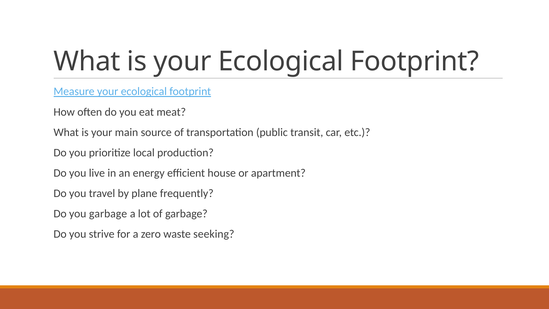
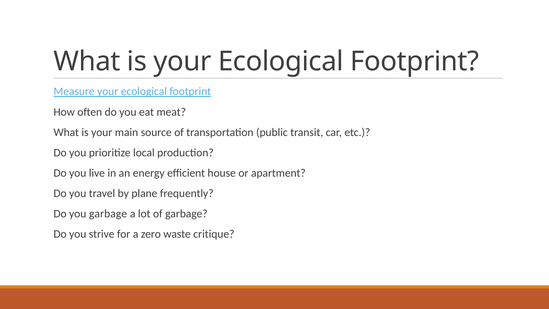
seeking: seeking -> critique
